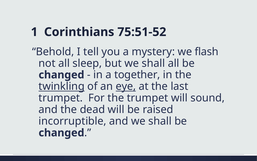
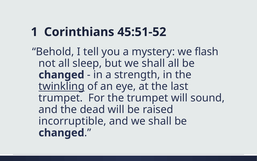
75:51-52: 75:51-52 -> 45:51-52
together: together -> strength
eye underline: present -> none
